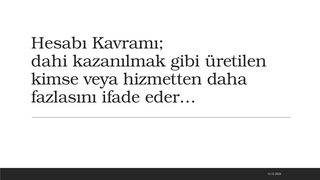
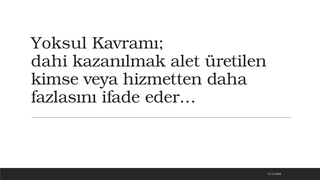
Hesabı: Hesabı -> Yoksul
gibi: gibi -> alet
